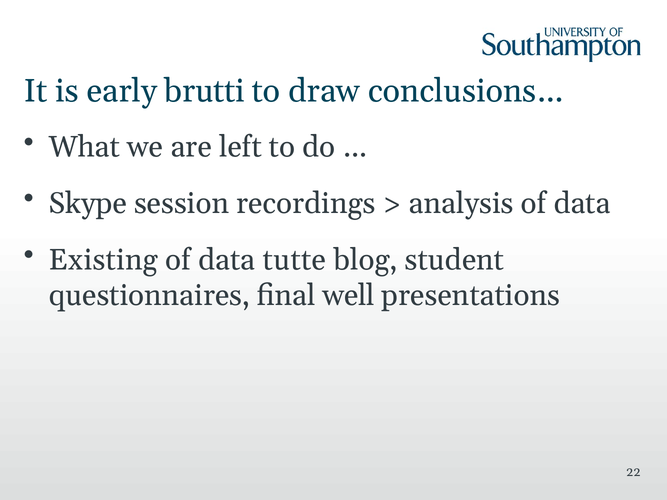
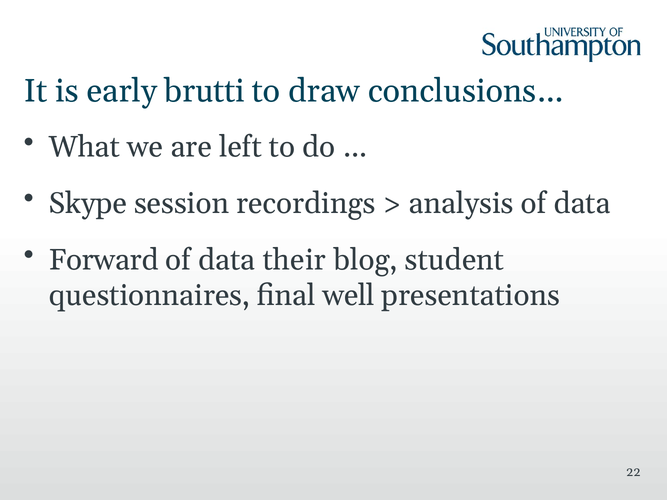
Existing: Existing -> Forward
tutte: tutte -> their
